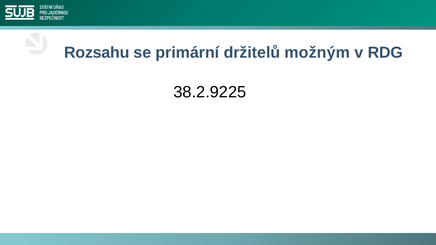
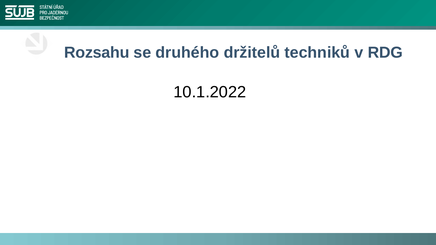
primární: primární -> druhého
možným: možným -> techniků
38.2.9225: 38.2.9225 -> 10.1.2022
